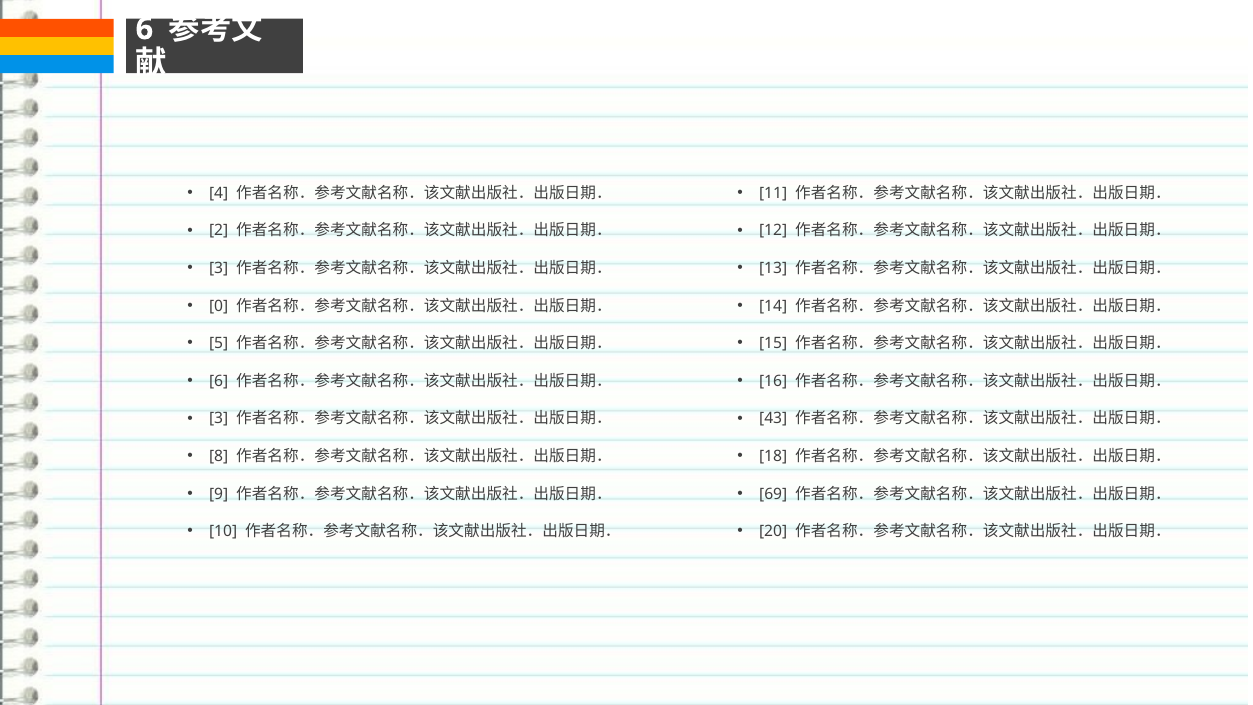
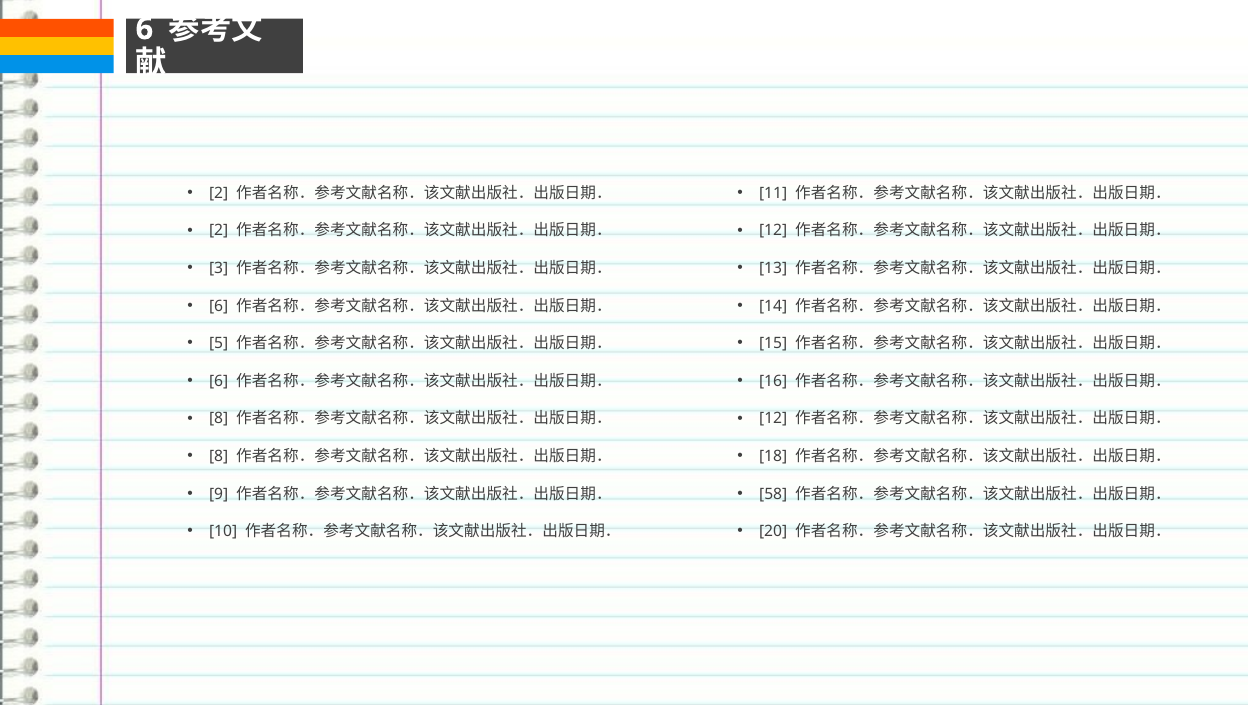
4 at (219, 193): 4 -> 2
0 at (219, 306): 0 -> 6
3 at (219, 419): 3 -> 8
43 at (773, 419): 43 -> 12
69: 69 -> 58
